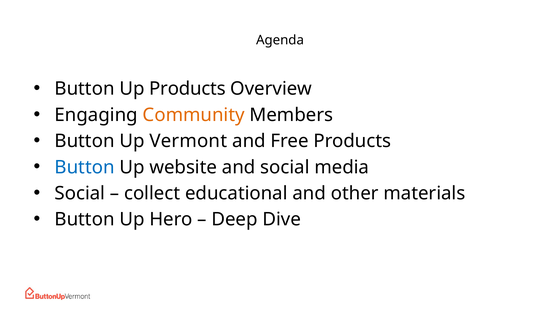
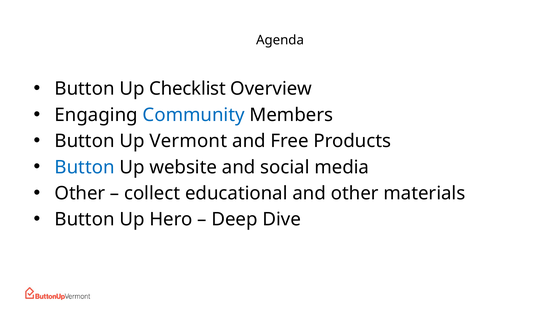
Up Products: Products -> Checklist
Community colour: orange -> blue
Social at (80, 193): Social -> Other
